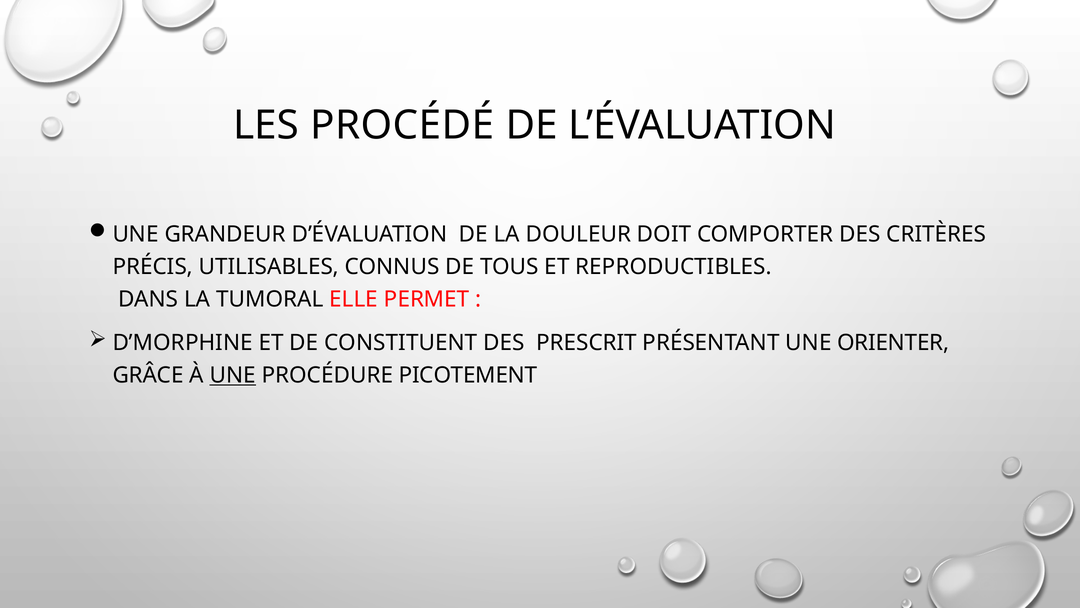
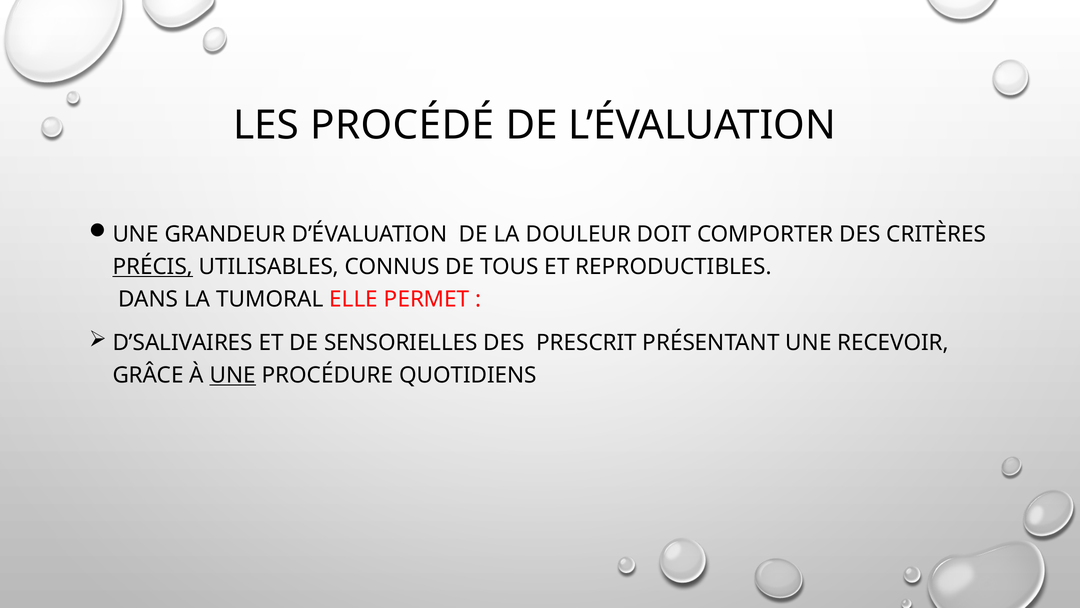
PRÉCIS underline: none -> present
D’MORPHINE: D’MORPHINE -> D’SALIVAIRES
CONSTITUENT: CONSTITUENT -> SENSORIELLES
ORIENTER: ORIENTER -> RECEVOIR
PICOTEMENT: PICOTEMENT -> QUOTIDIENS
